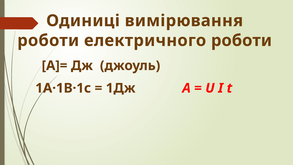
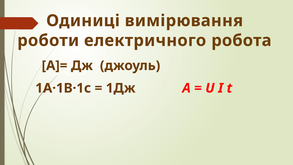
електричного роботи: роботи -> робота
